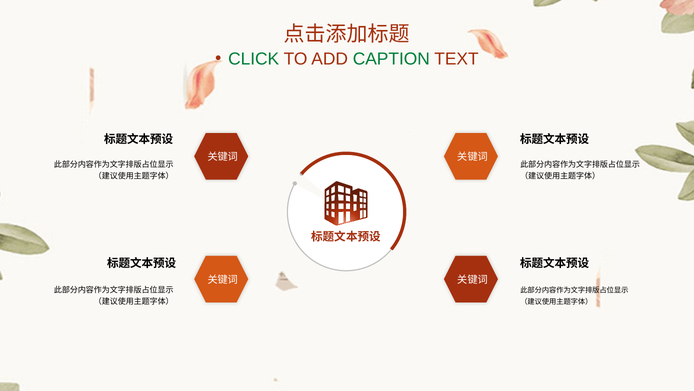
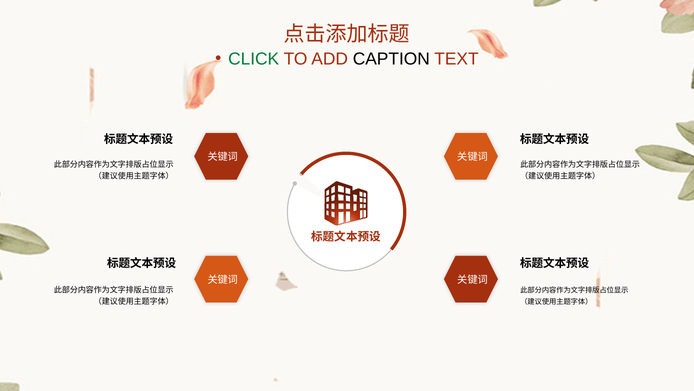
CAPTION colour: green -> black
